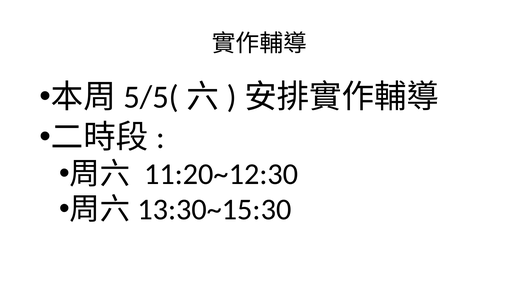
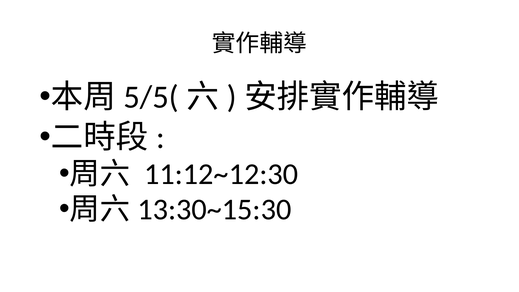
11:20~12:30: 11:20~12:30 -> 11:12~12:30
